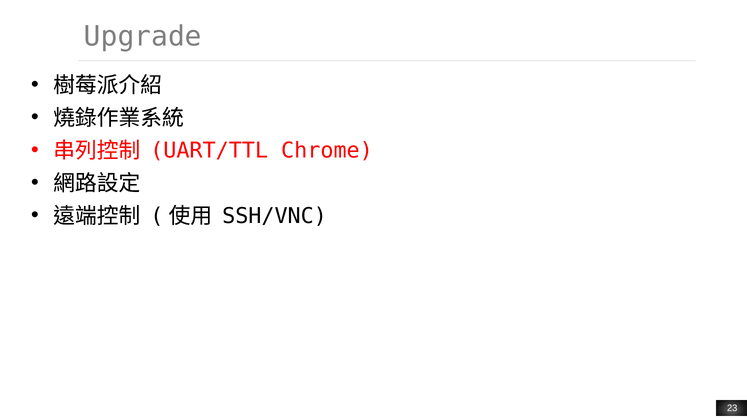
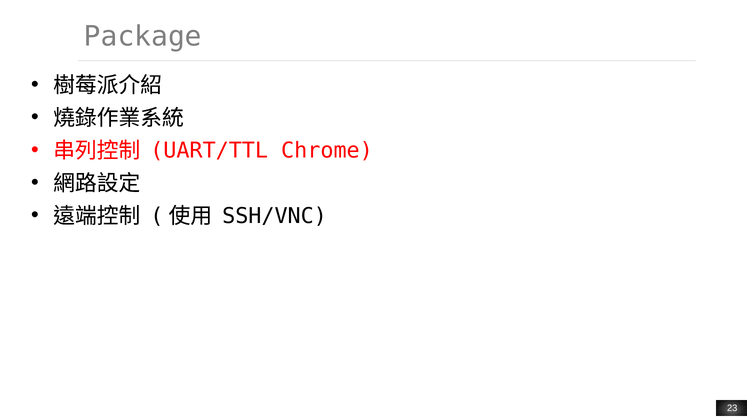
Upgrade: Upgrade -> Package
